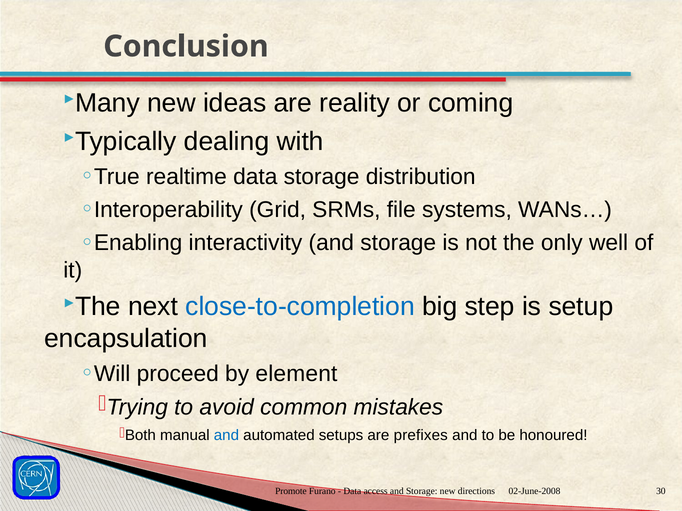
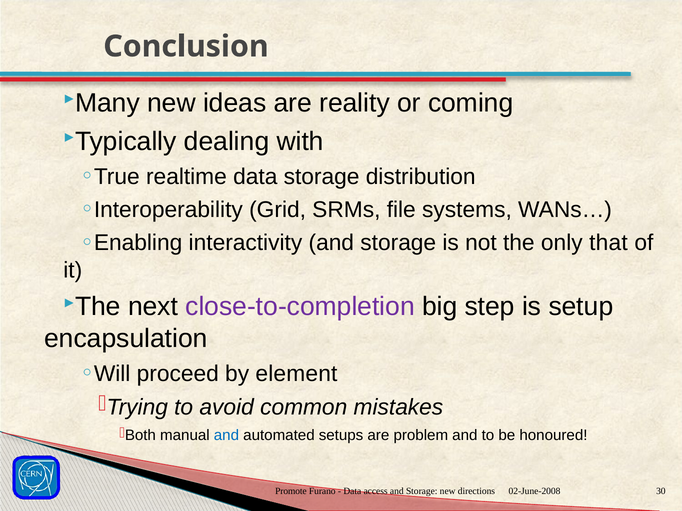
well: well -> that
close-to-completion colour: blue -> purple
prefixes: prefixes -> problem
